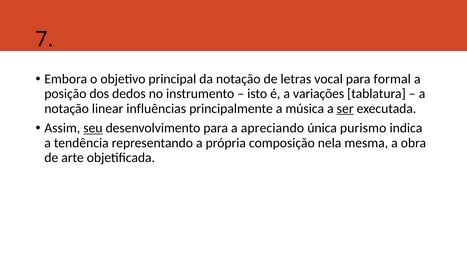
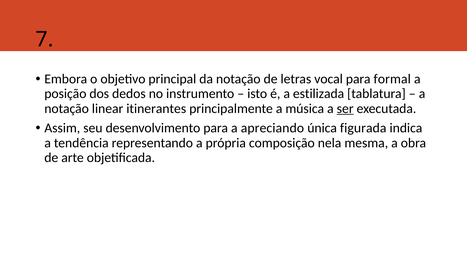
variações: variações -> estilizada
influências: influências -> itinerantes
seu underline: present -> none
purismo: purismo -> figurada
